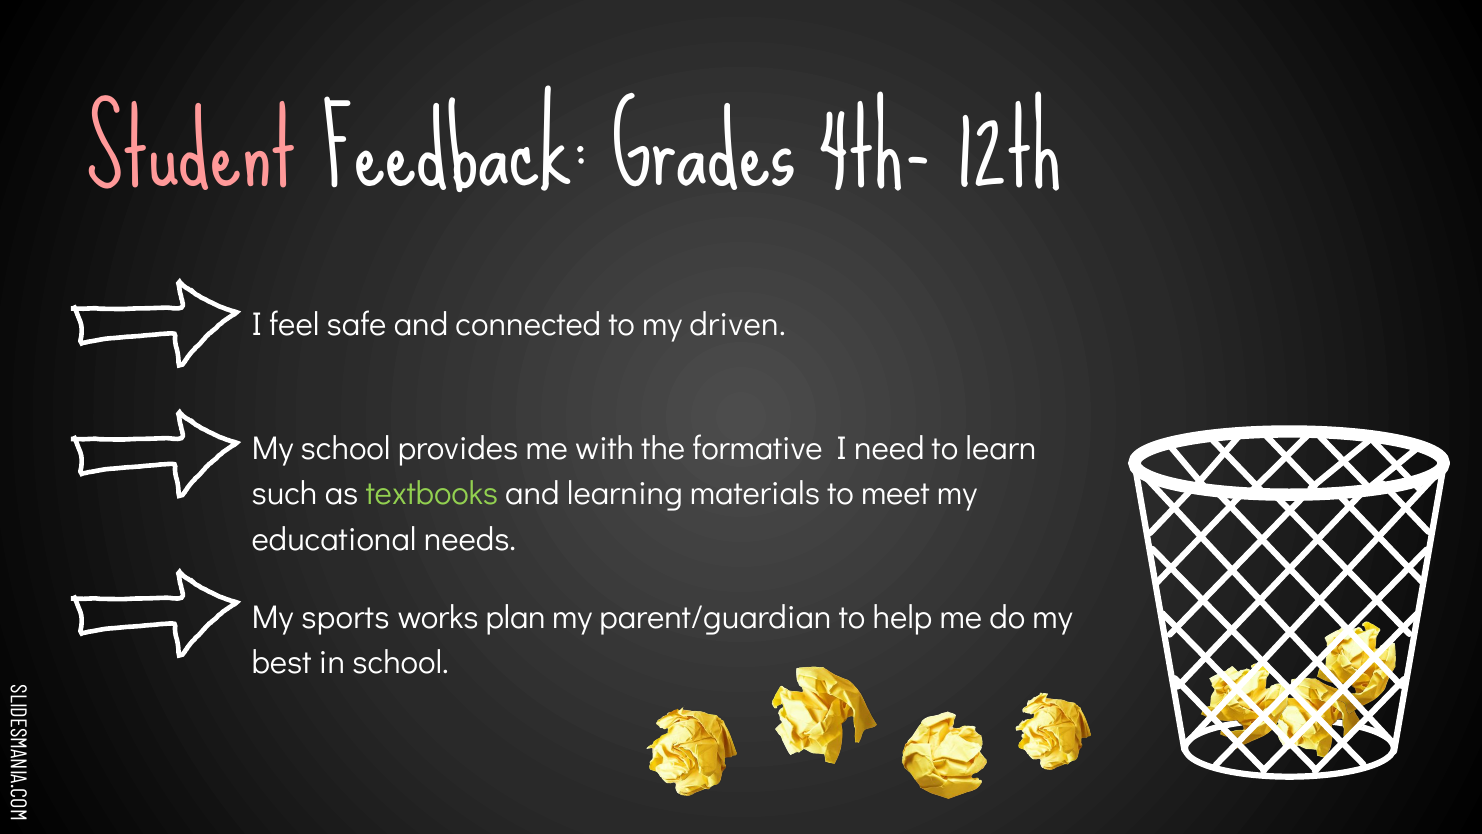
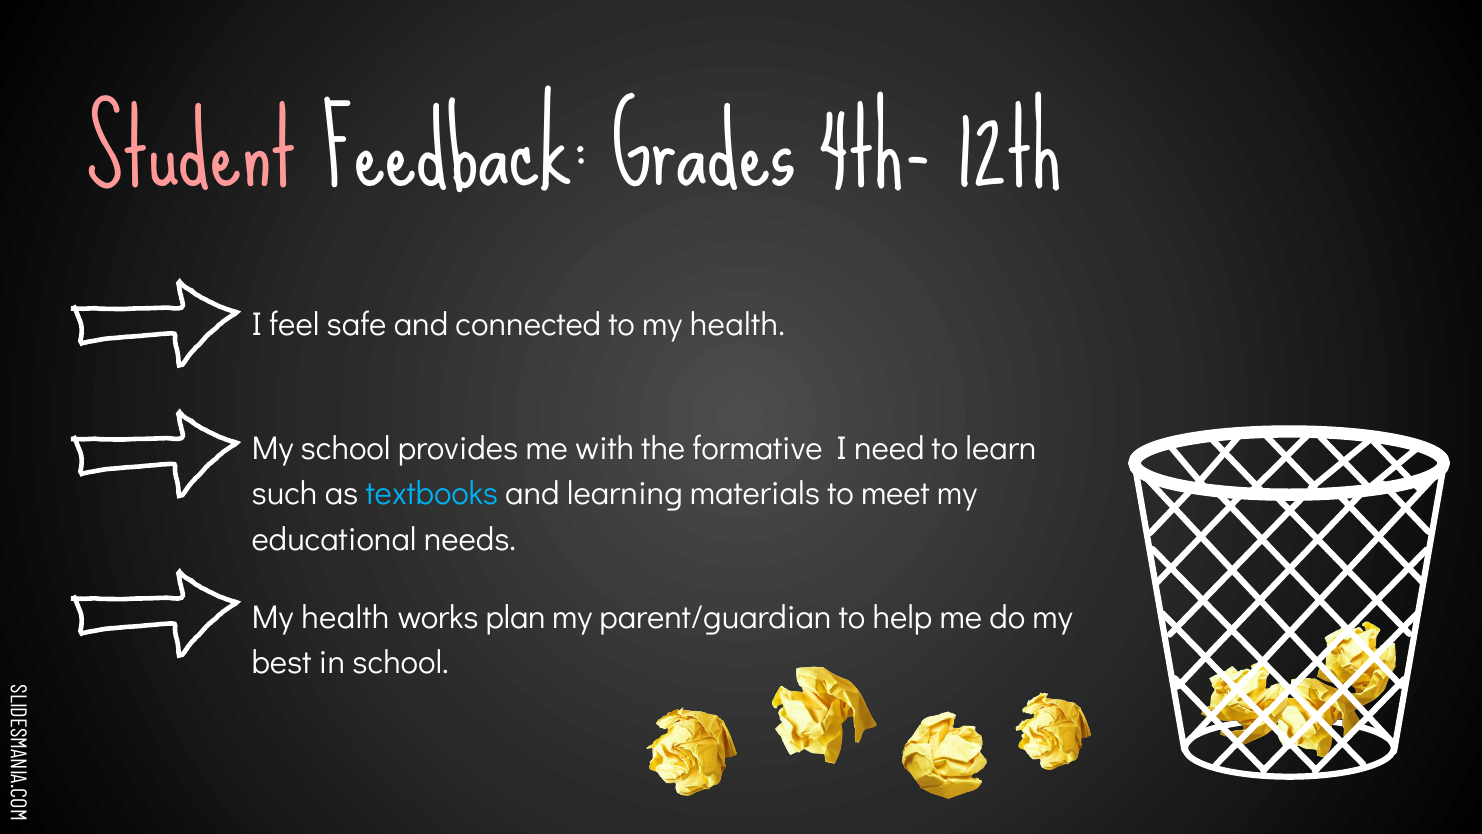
to my driven: driven -> health
textbooks colour: light green -> light blue
sports at (345, 617): sports -> health
